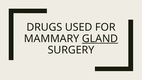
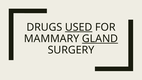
USED underline: none -> present
